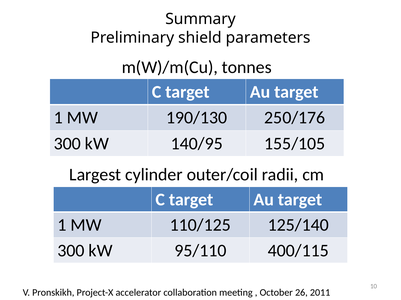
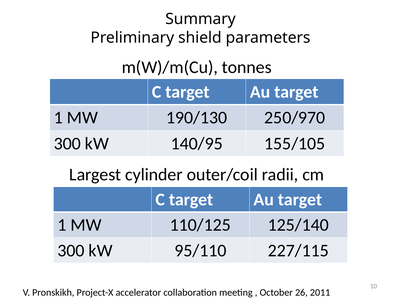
250/176: 250/176 -> 250/970
400/115: 400/115 -> 227/115
